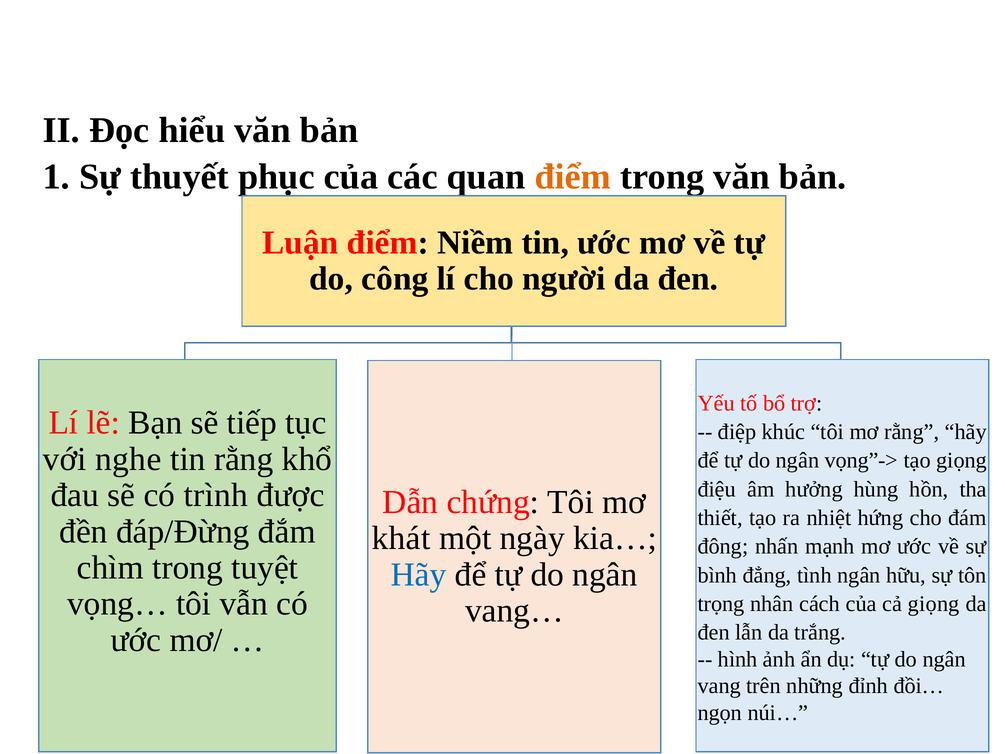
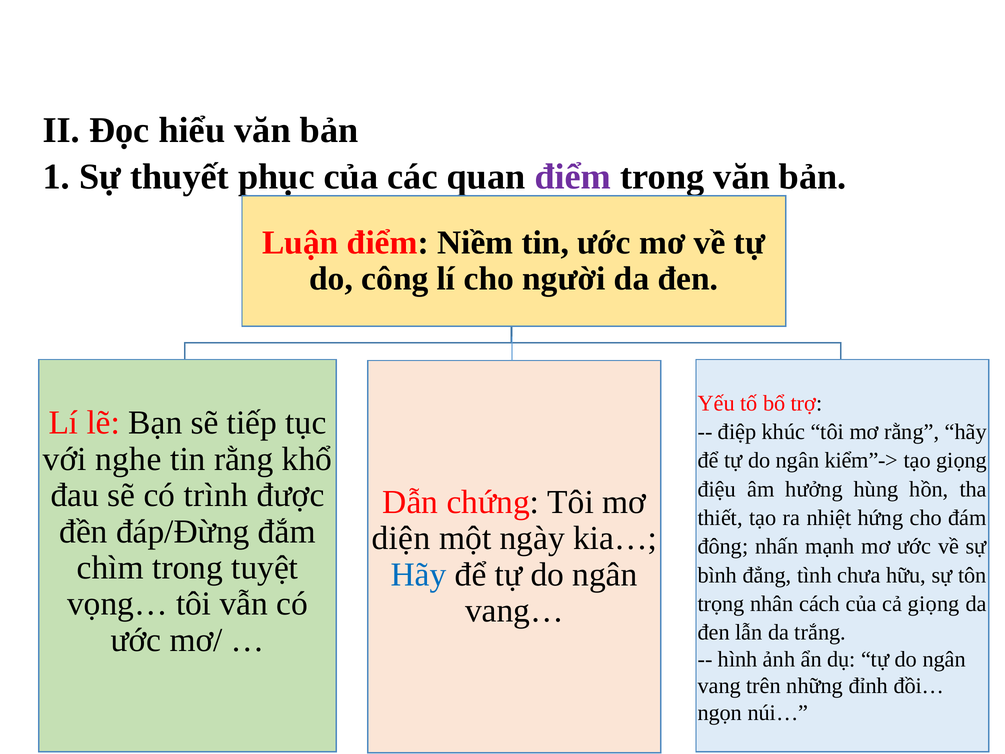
điểm at (573, 177) colour: orange -> purple
vọng”->: vọng”-> -> kiểm”->
khát: khát -> diện
tình ngân: ngân -> chưa
